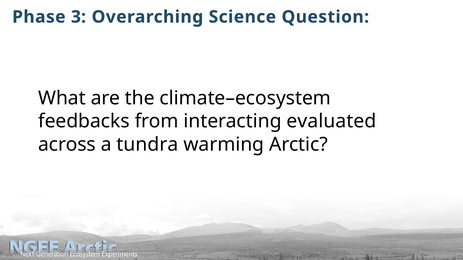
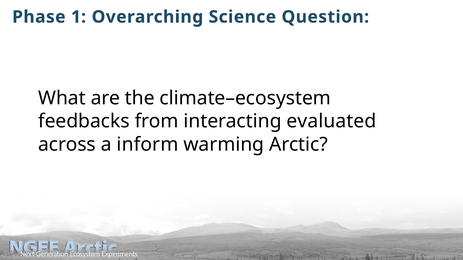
3: 3 -> 1
tundra: tundra -> inform
